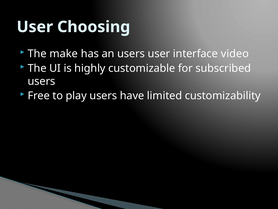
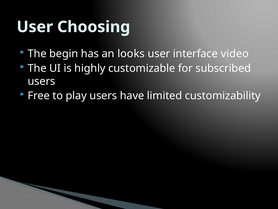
make: make -> begin
an users: users -> looks
